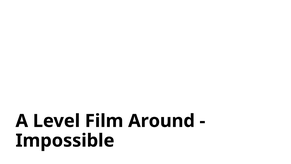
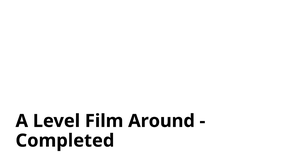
Impossible: Impossible -> Completed
